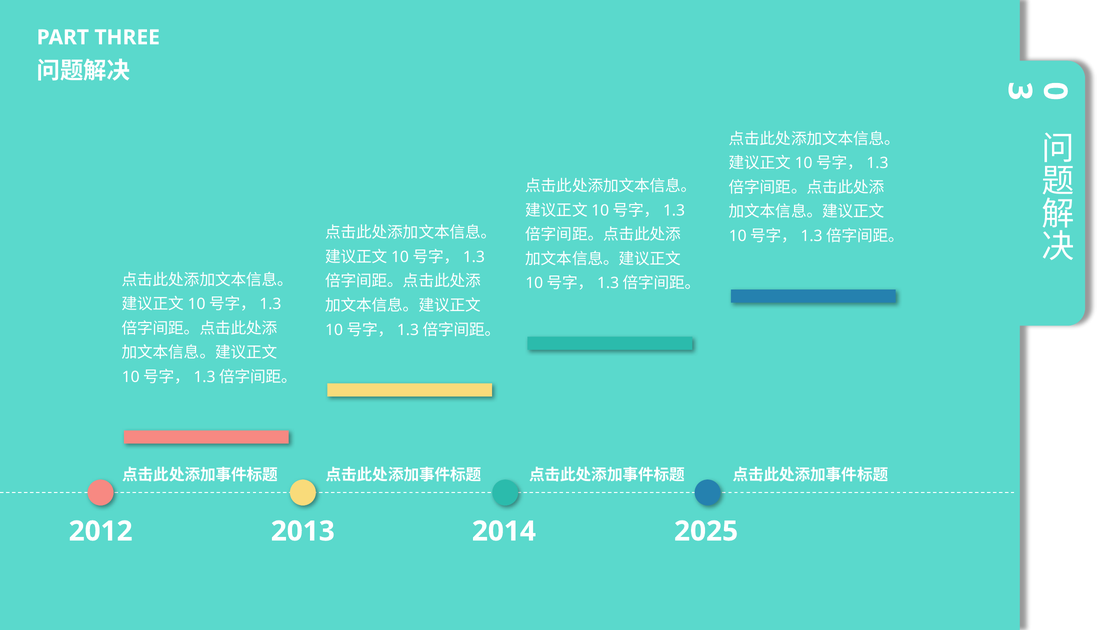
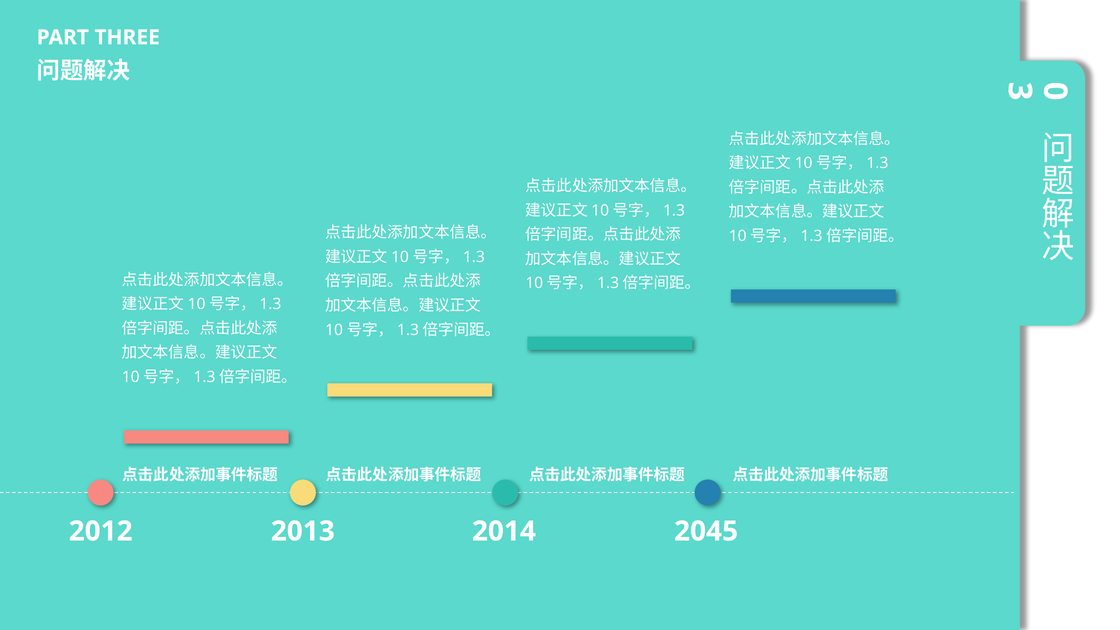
2025: 2025 -> 2045
